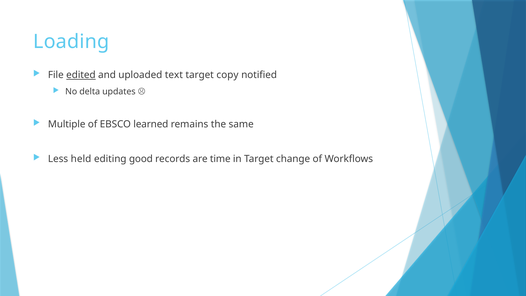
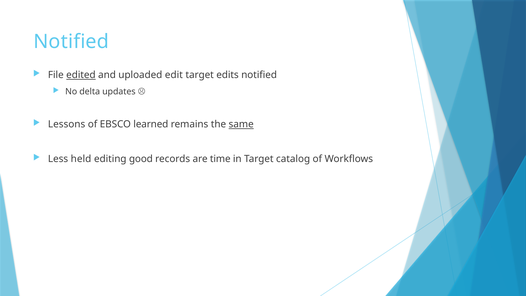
Loading at (71, 41): Loading -> Notified
text: text -> edit
copy: copy -> edits
Multiple: Multiple -> Lessons
same underline: none -> present
change: change -> catalog
